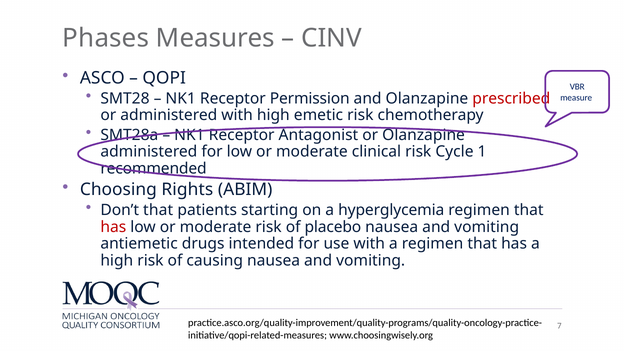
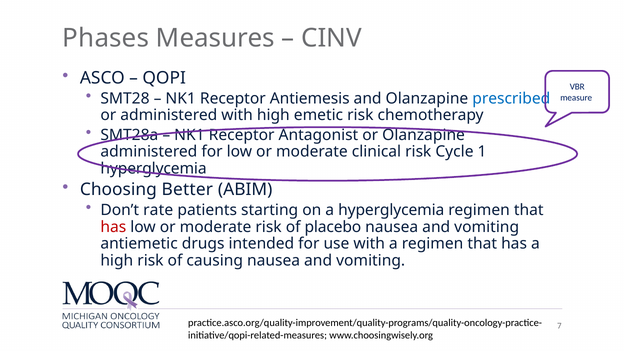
Permission: Permission -> Antiemesis
prescribed colour: red -> blue
recommended at (154, 169): recommended -> hyperglycemia
Rights: Rights -> Better
Don’t that: that -> rate
